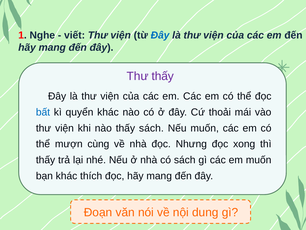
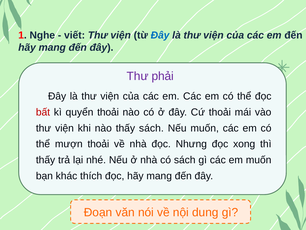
Thư thấy: thấy -> phải
bất colour: blue -> red
quyển khác: khác -> thoải
mượn cùng: cùng -> thoải
